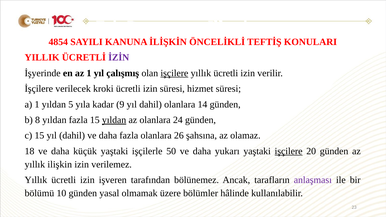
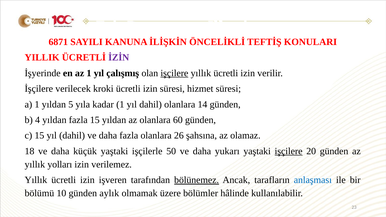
4854: 4854 -> 6871
kadar 9: 9 -> 1
8: 8 -> 4
yıldan at (114, 120) underline: present -> none
24: 24 -> 60
ilişkin: ilişkin -> yolları
bölünemez underline: none -> present
anlaşması colour: purple -> blue
yasal: yasal -> aylık
